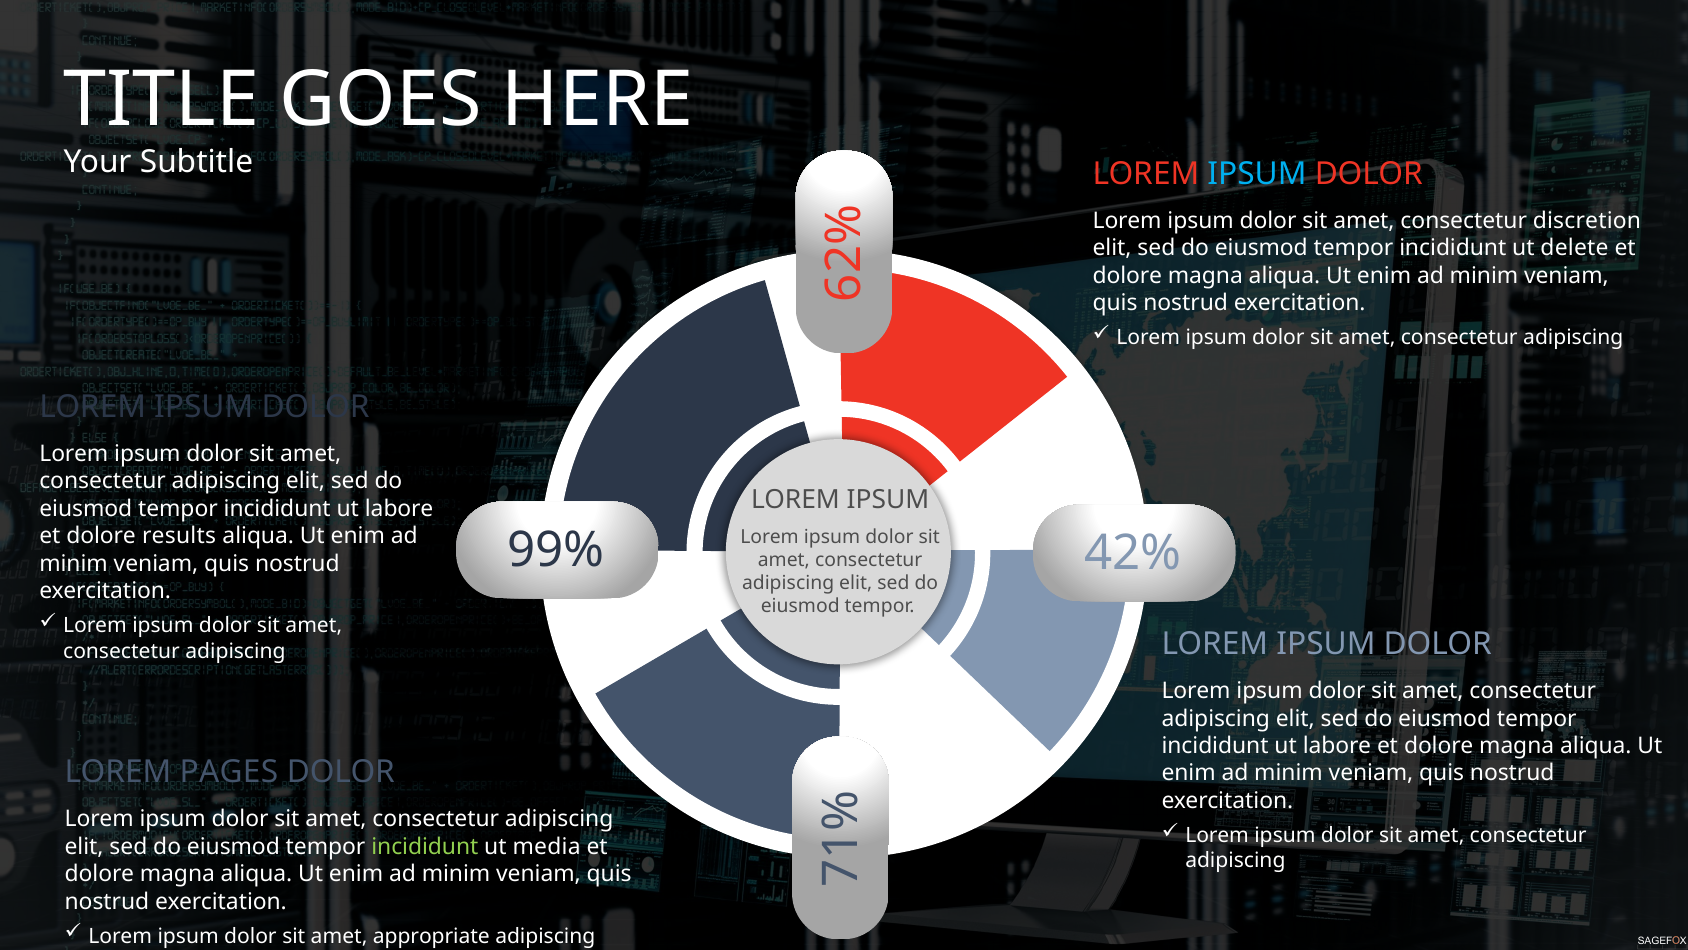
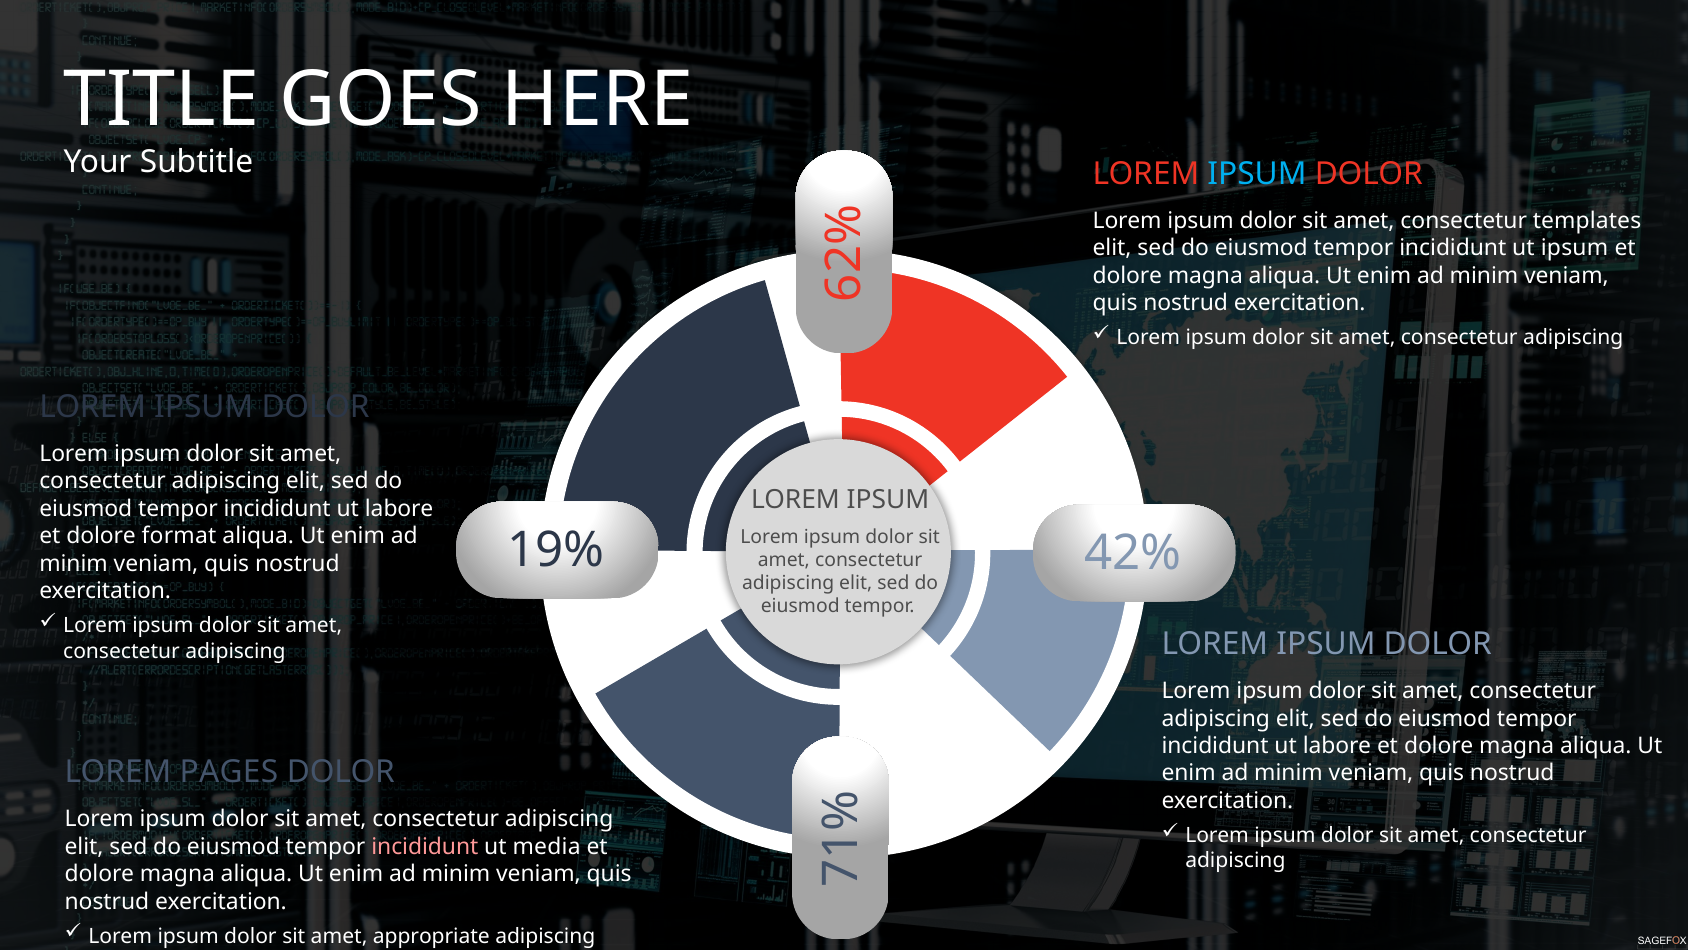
discretion: discretion -> templates
ut delete: delete -> ipsum
results: results -> format
99%: 99% -> 19%
incididunt at (425, 846) colour: light green -> pink
